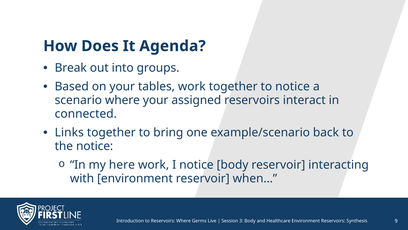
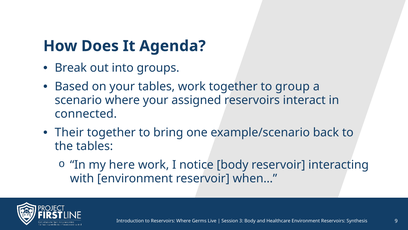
to notice: notice -> group
Links: Links -> Their
the notice: notice -> tables
